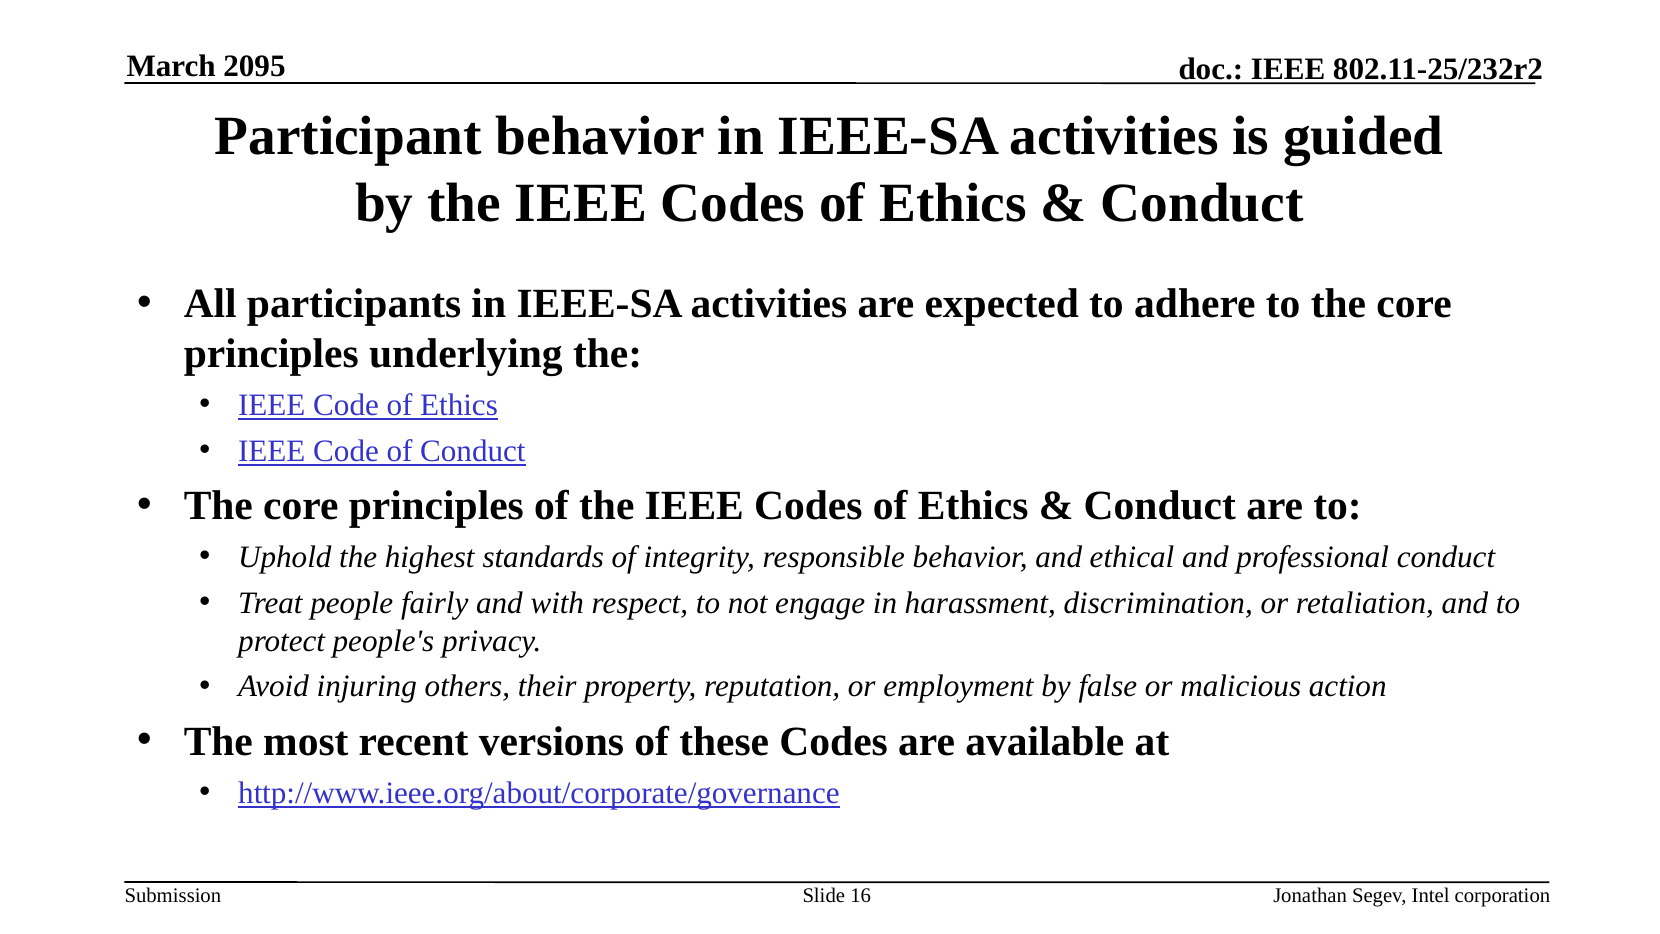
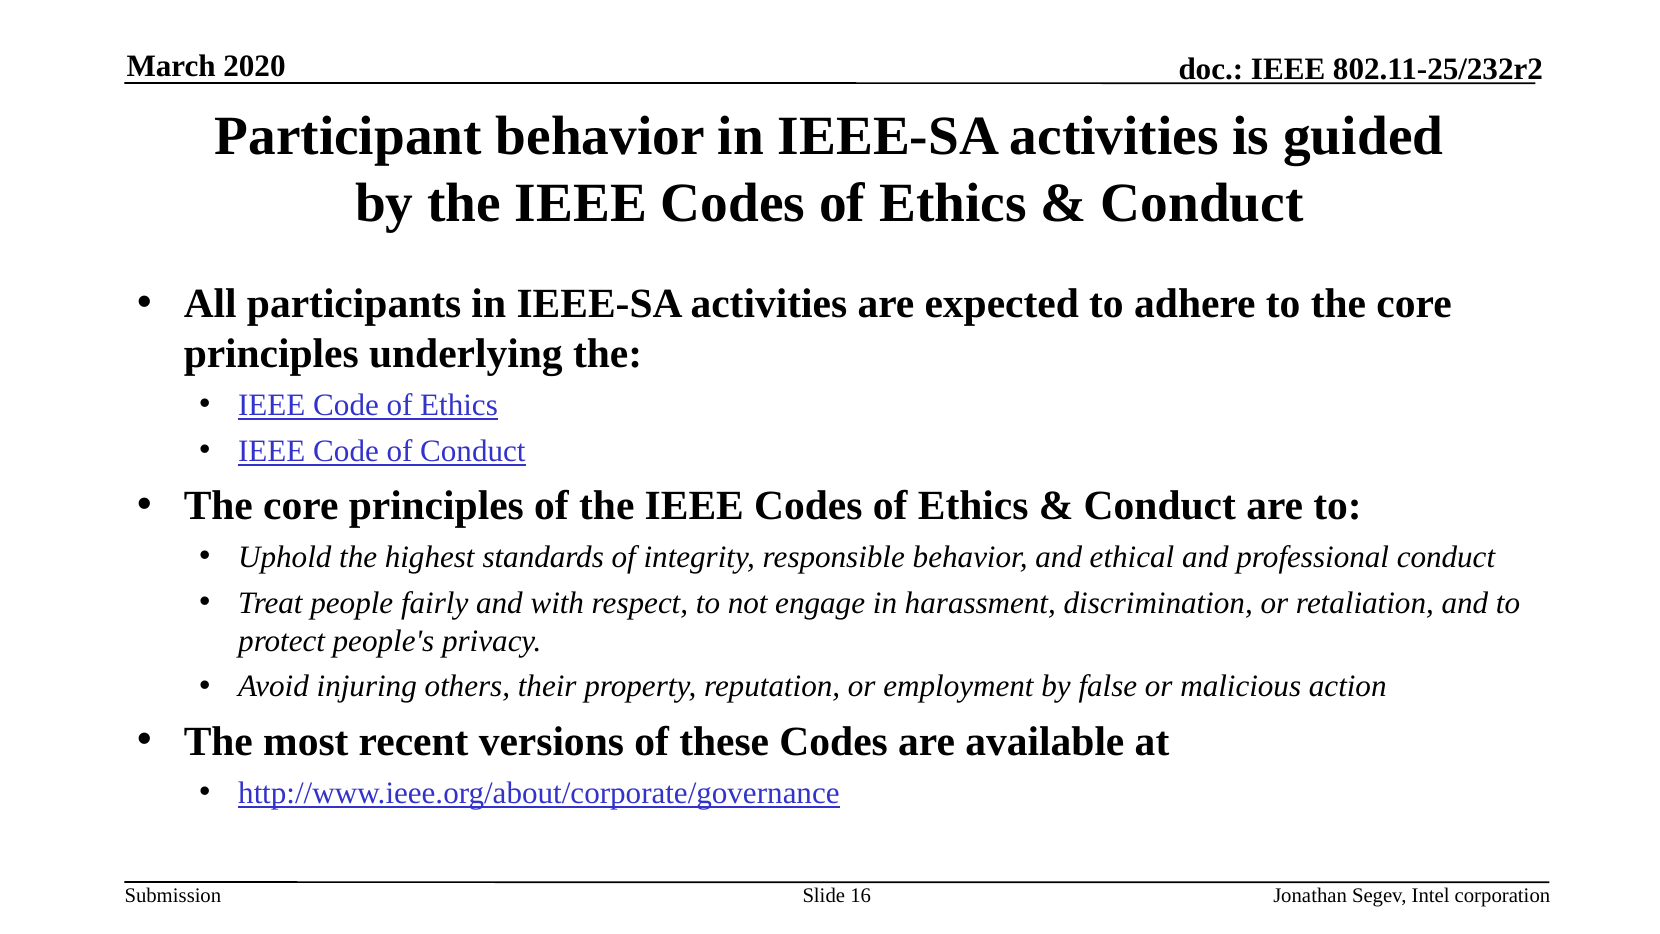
2095: 2095 -> 2020
